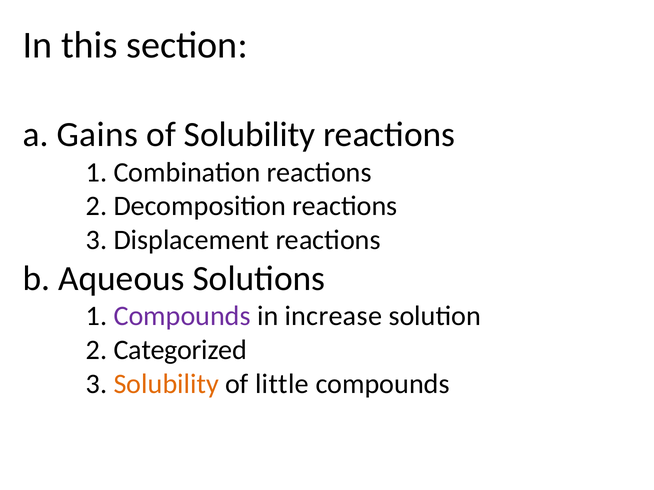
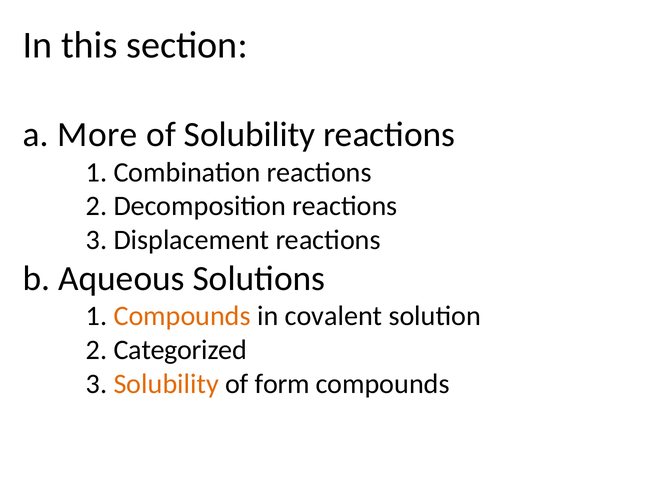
Gains: Gains -> More
Compounds at (182, 316) colour: purple -> orange
increase: increase -> covalent
little: little -> form
